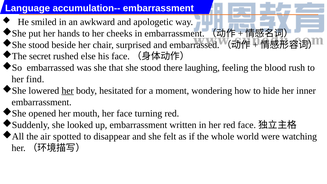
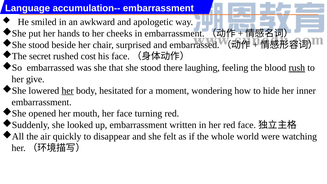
else: else -> cost
rush underline: none -> present
find: find -> give
spotted: spotted -> quickly
